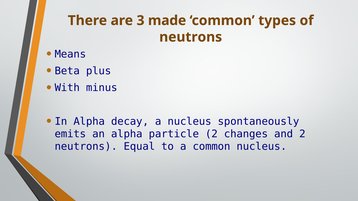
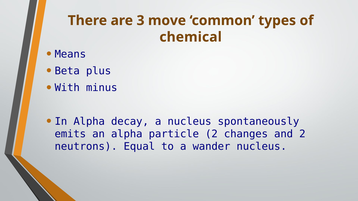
made: made -> move
neutrons at (191, 37): neutrons -> chemical
a common: common -> wander
